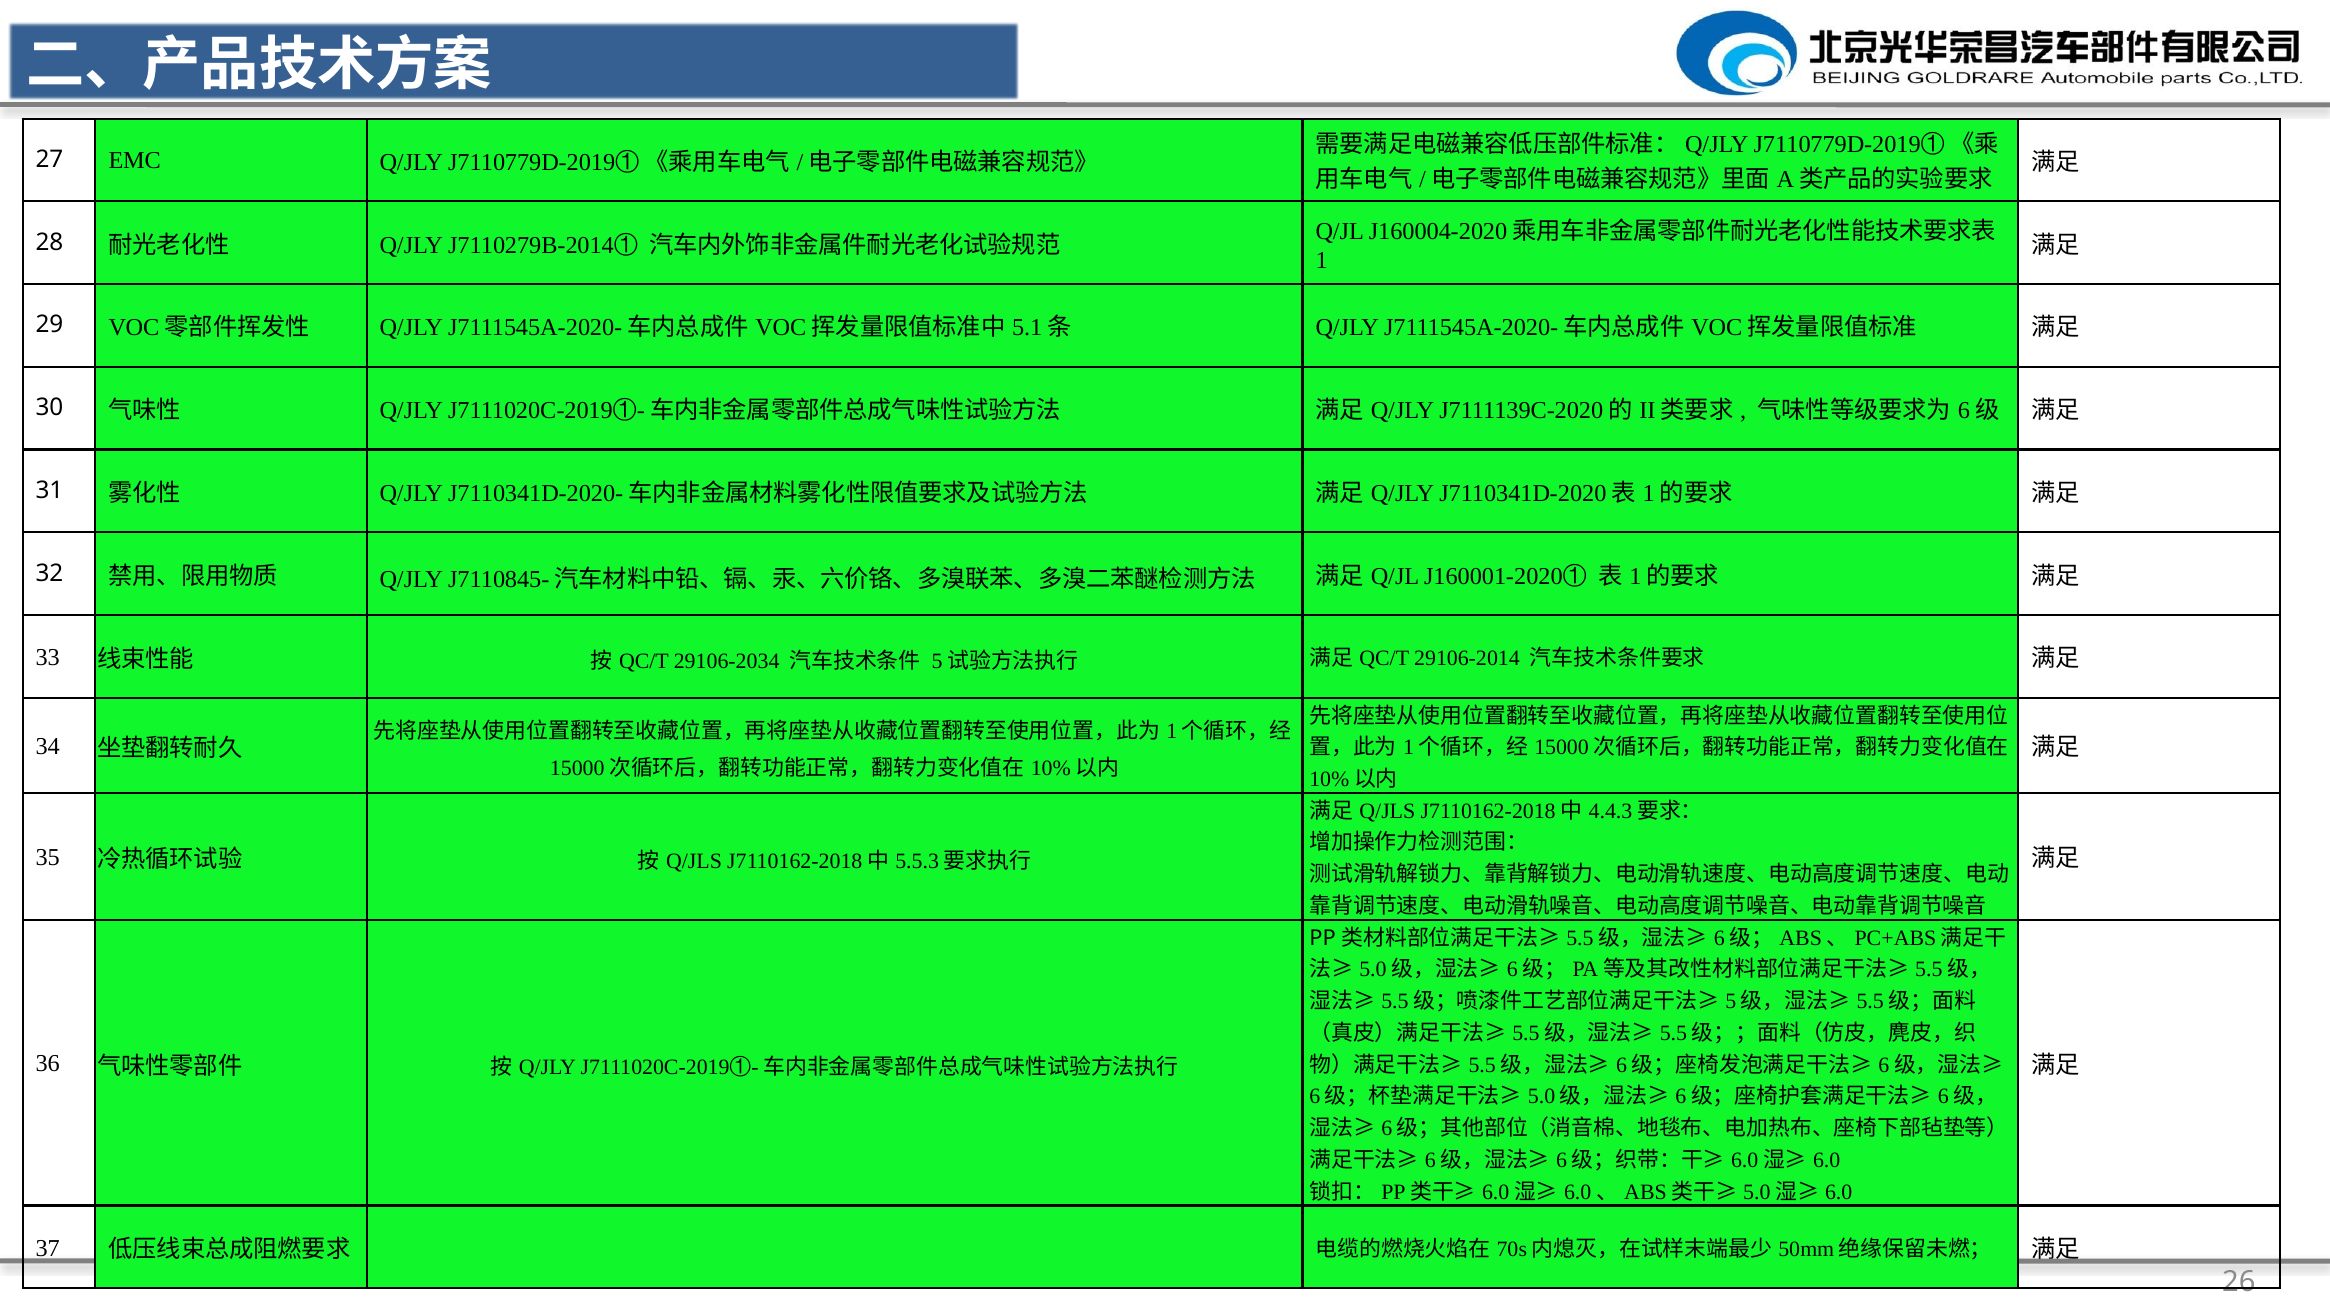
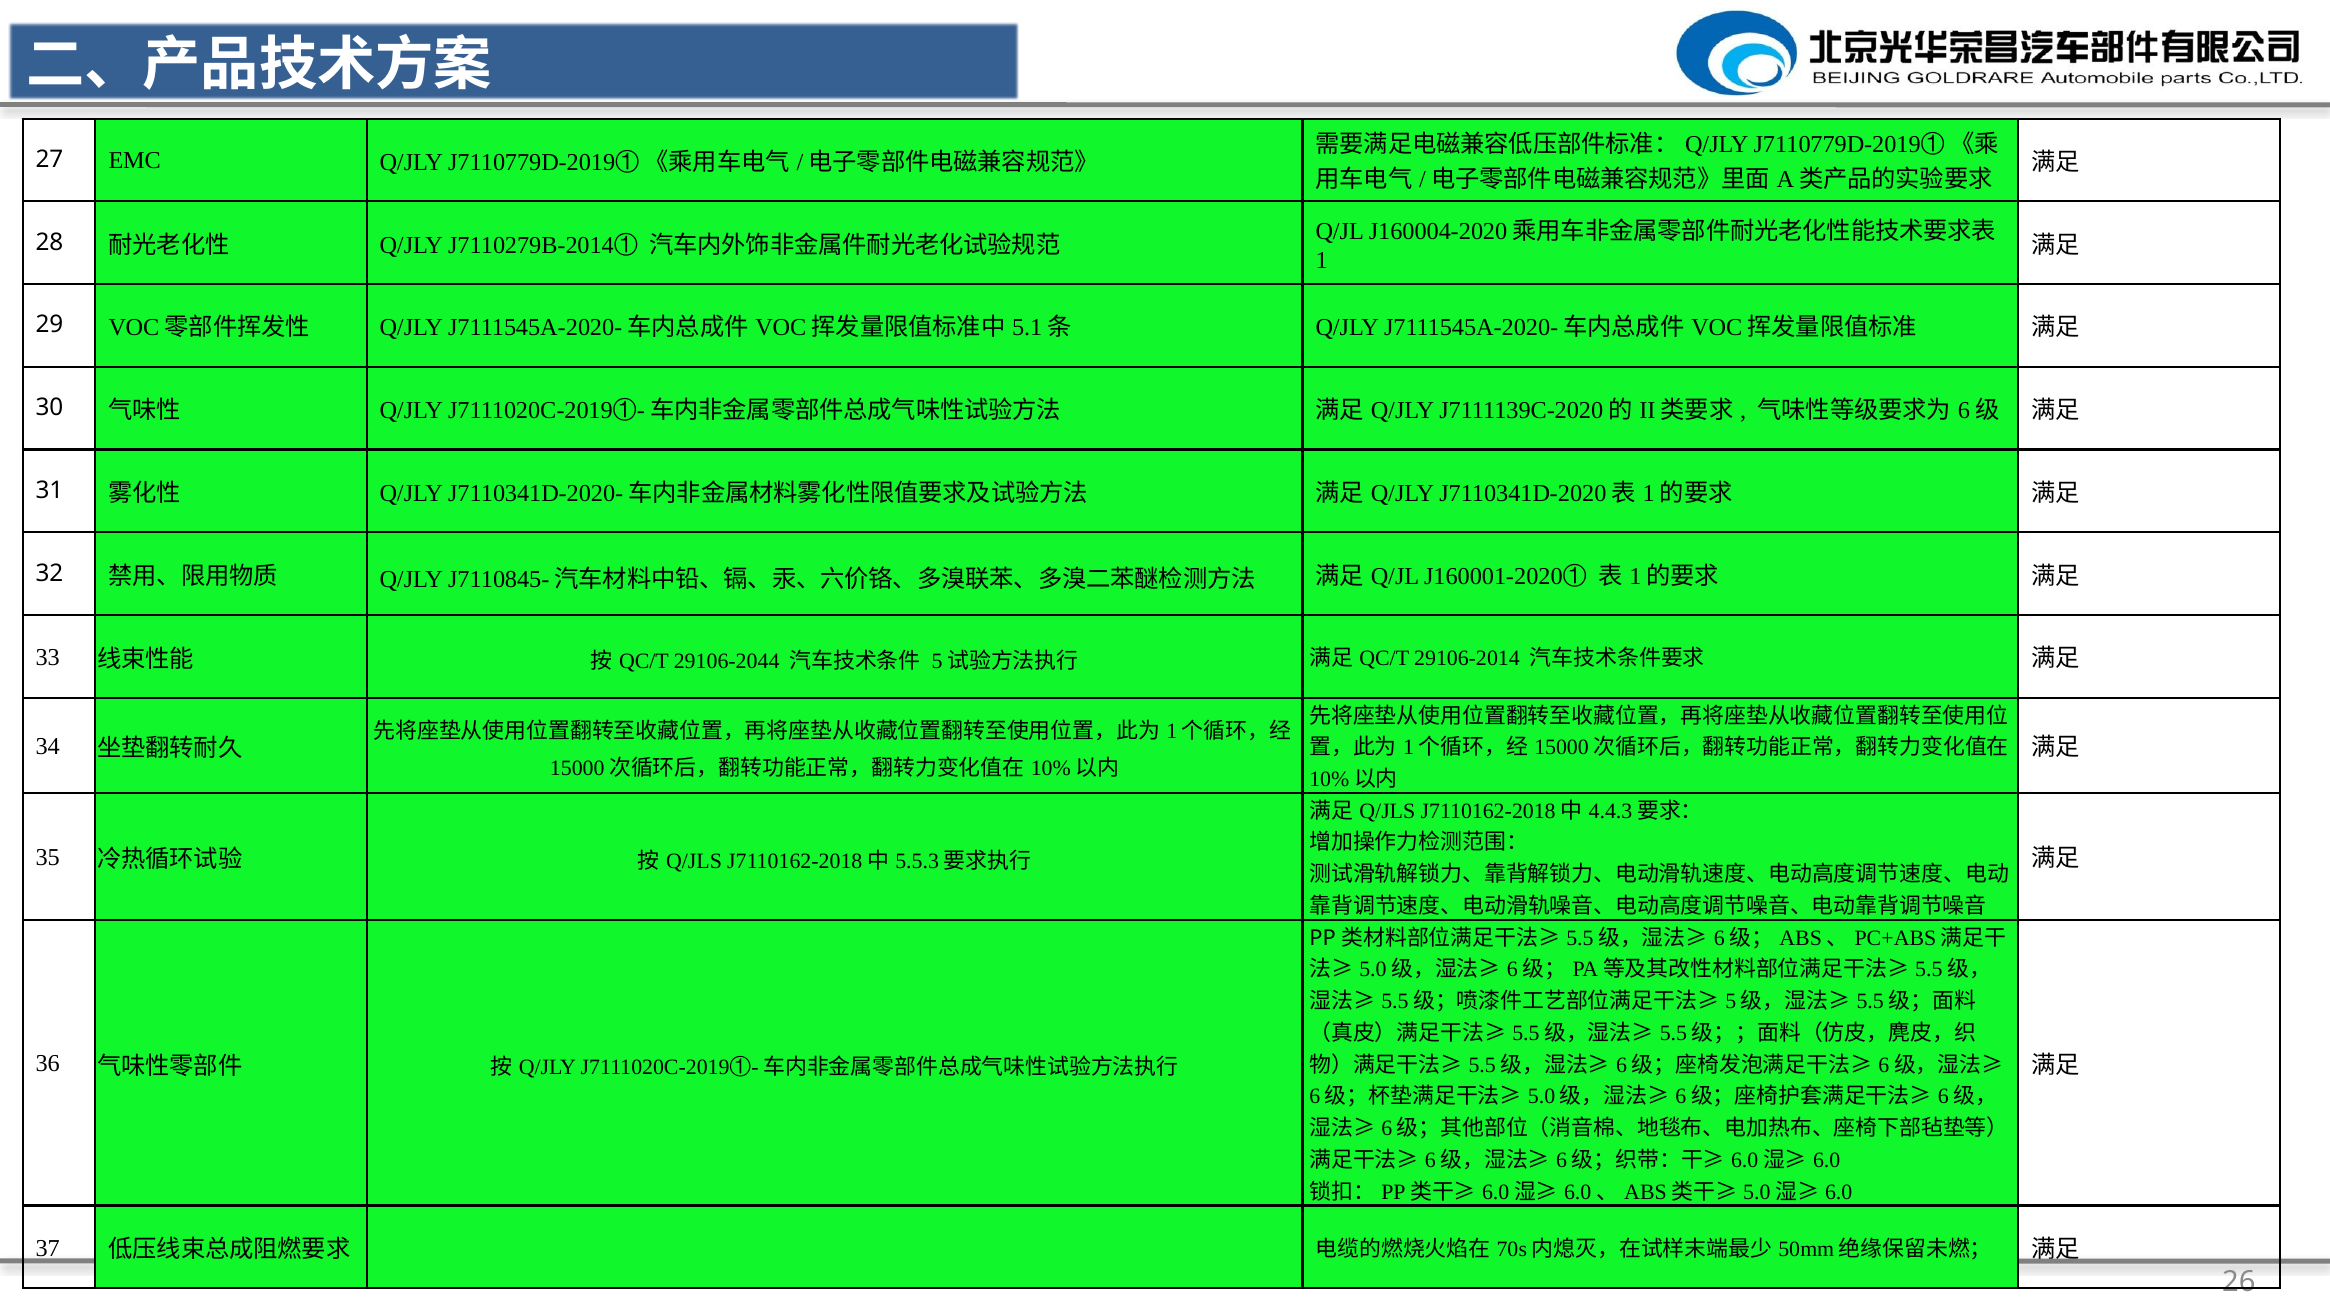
29106-2034: 29106-2034 -> 29106-2044
